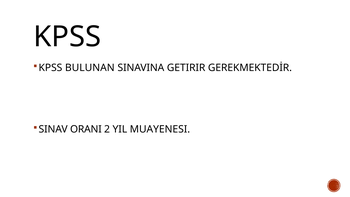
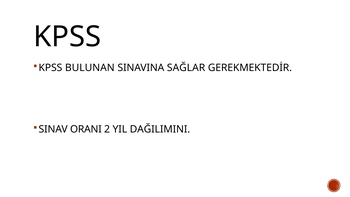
GETIRIR: GETIRIR -> SAĞLAR
MUAYENESI: MUAYENESI -> DAĞILIMINI
